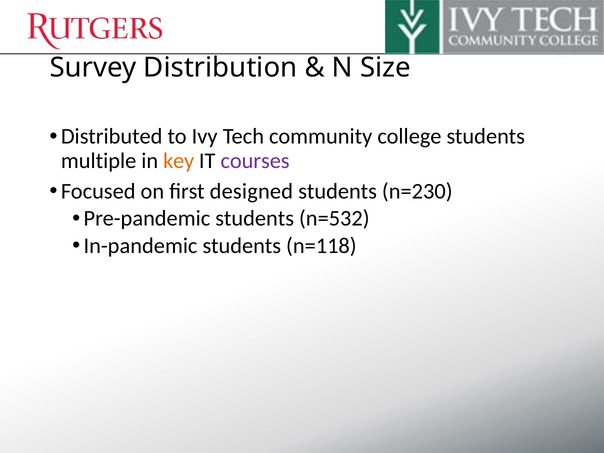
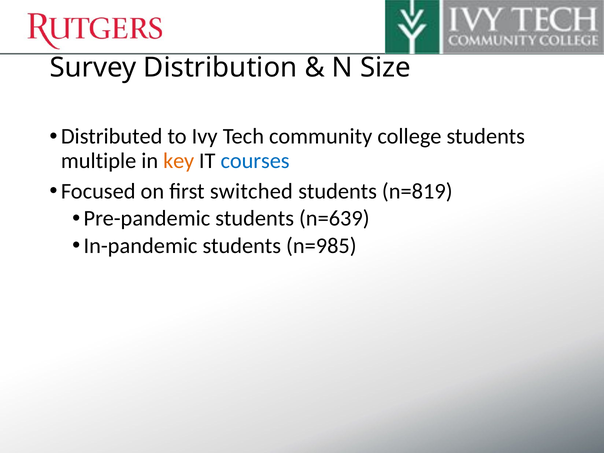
courses colour: purple -> blue
designed: designed -> switched
n=230: n=230 -> n=819
n=532: n=532 -> n=639
n=118: n=118 -> n=985
